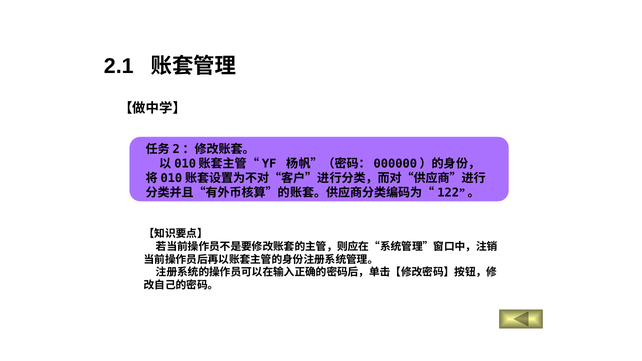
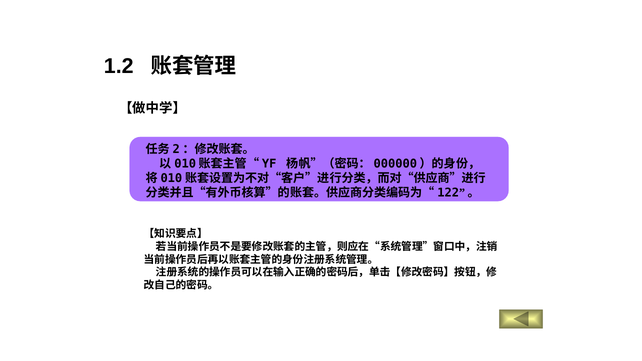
2.1: 2.1 -> 1.2
